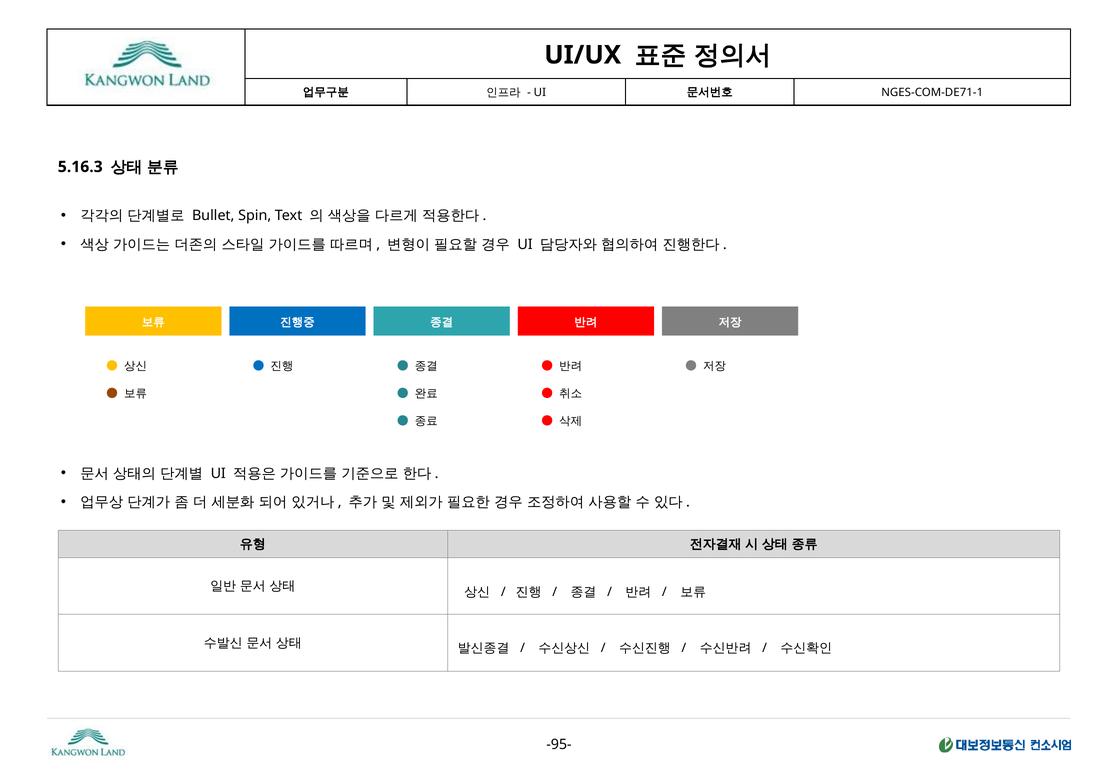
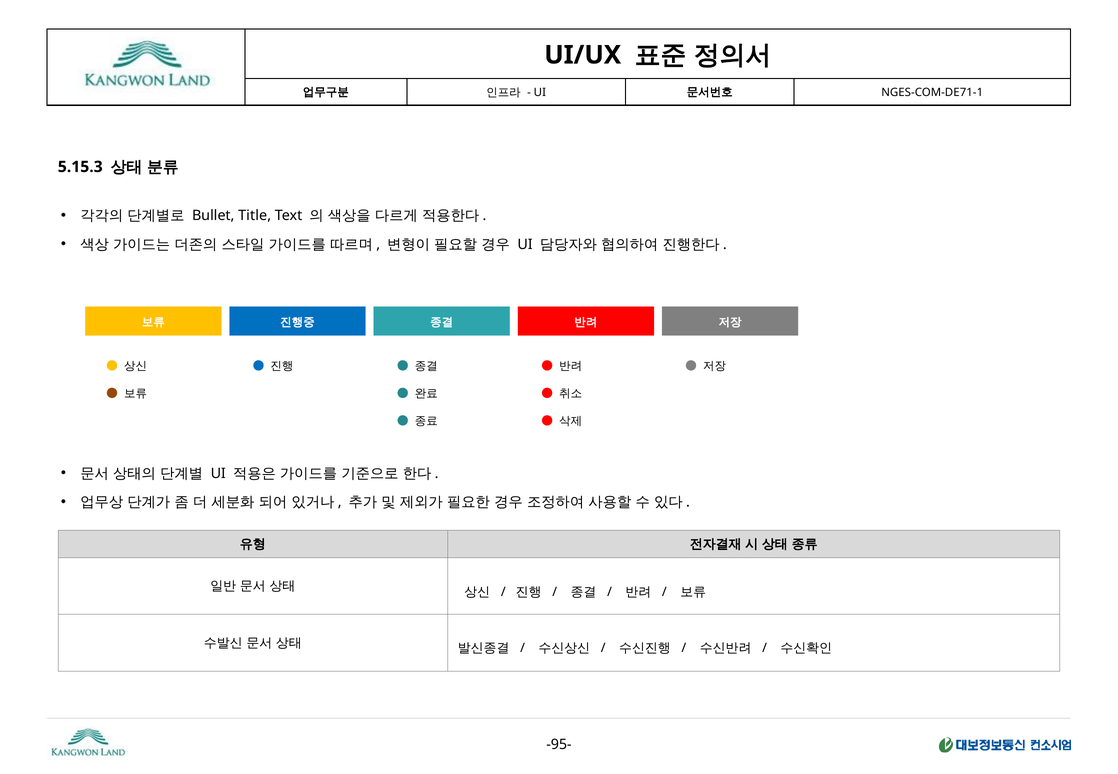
5.16.3: 5.16.3 -> 5.15.3
Spin: Spin -> Title
